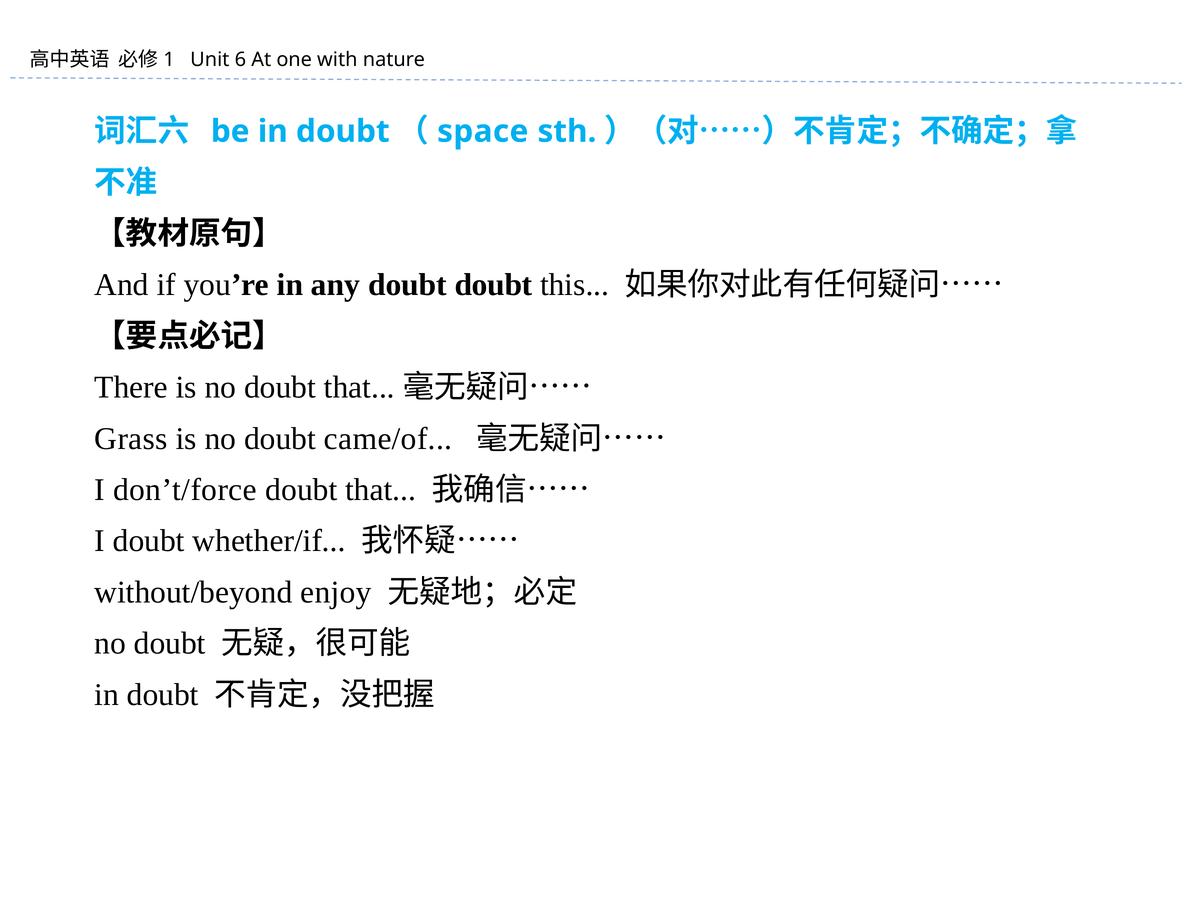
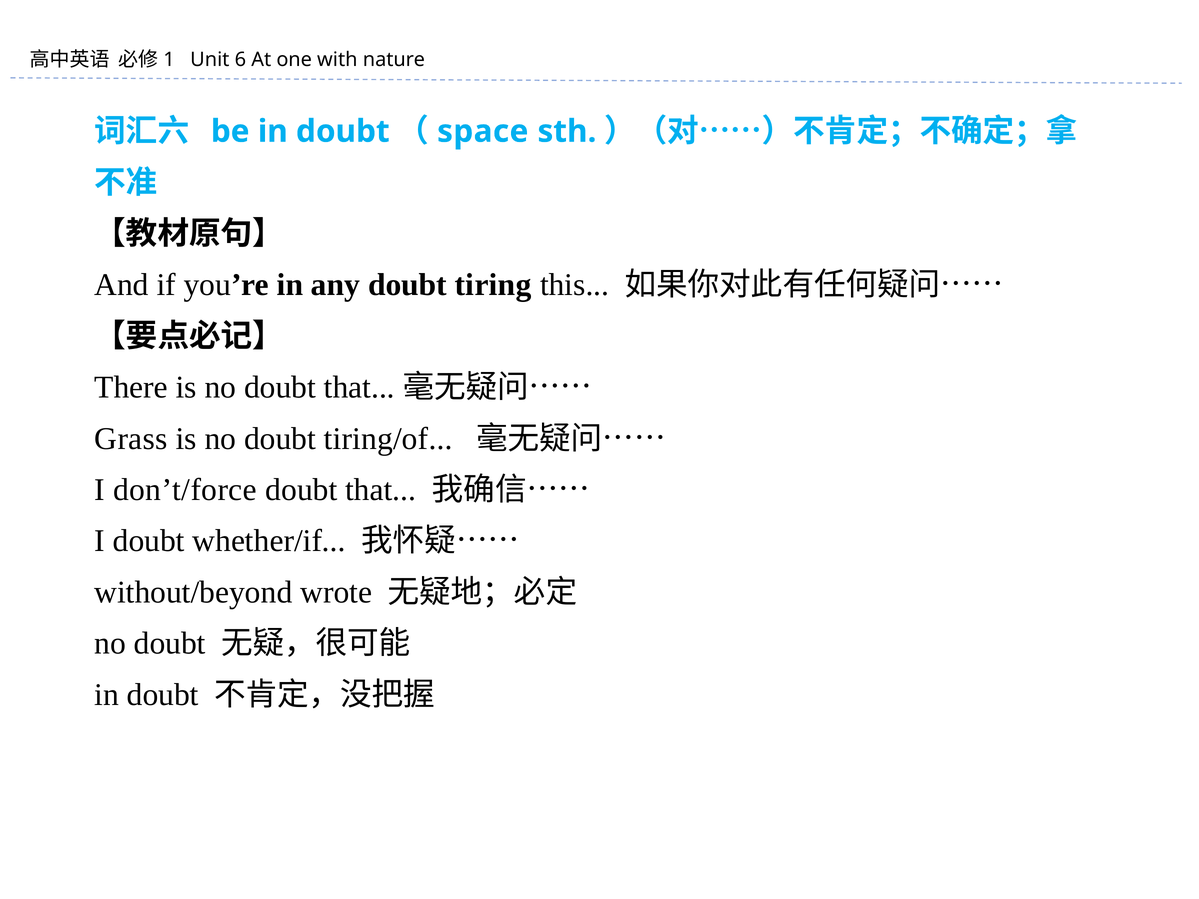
doubt doubt: doubt -> tiring
came/of: came/of -> tiring/of
enjoy: enjoy -> wrote
